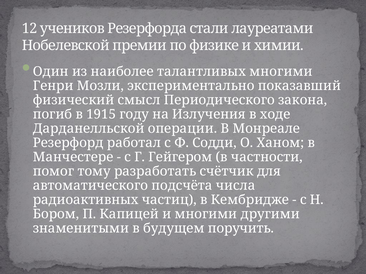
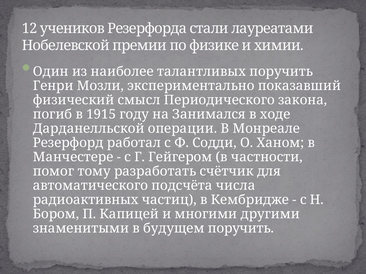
талантливых многими: многими -> поручить
Излучения: Излучения -> Занимался
